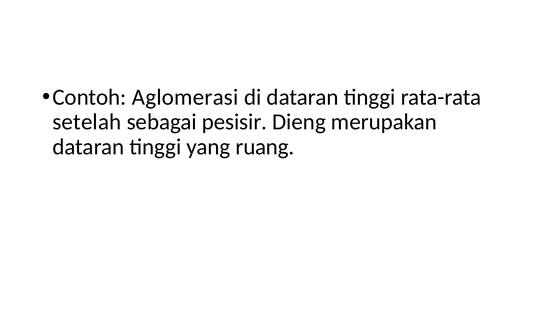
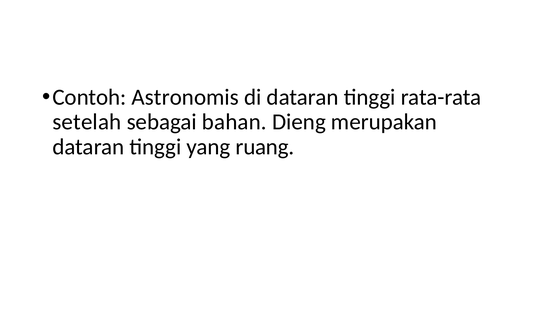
Aglomerasi: Aglomerasi -> Astronomis
pesisir: pesisir -> bahan
